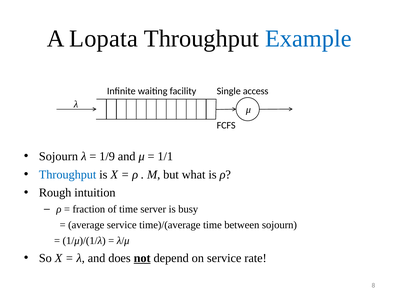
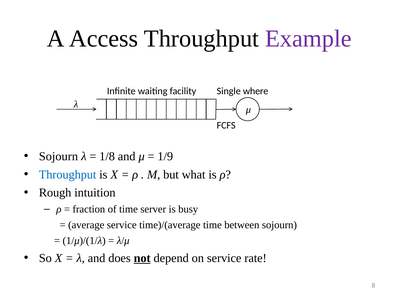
Lopata: Lopata -> Access
Example colour: blue -> purple
access: access -> where
1/9: 1/9 -> 1/8
1/1: 1/1 -> 1/9
